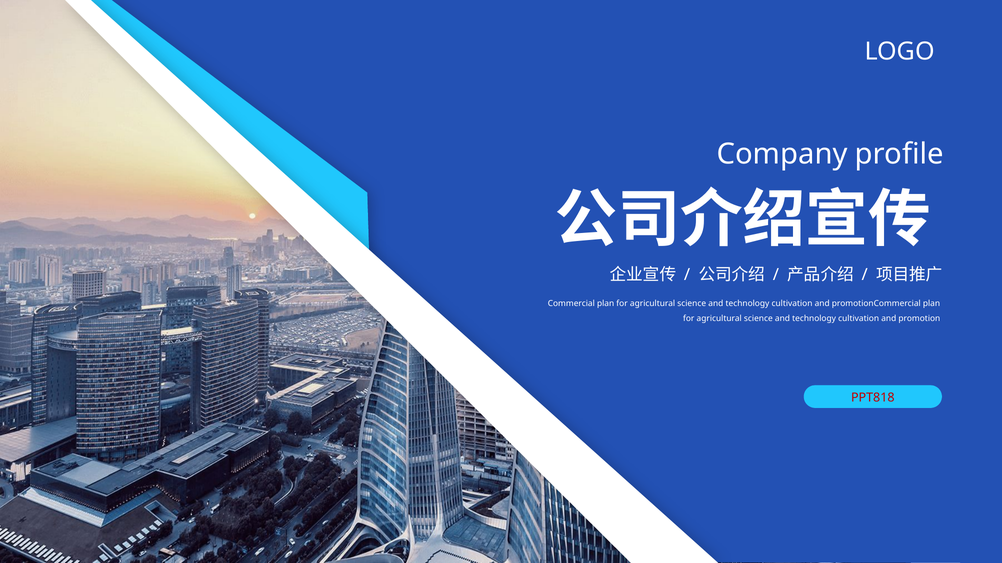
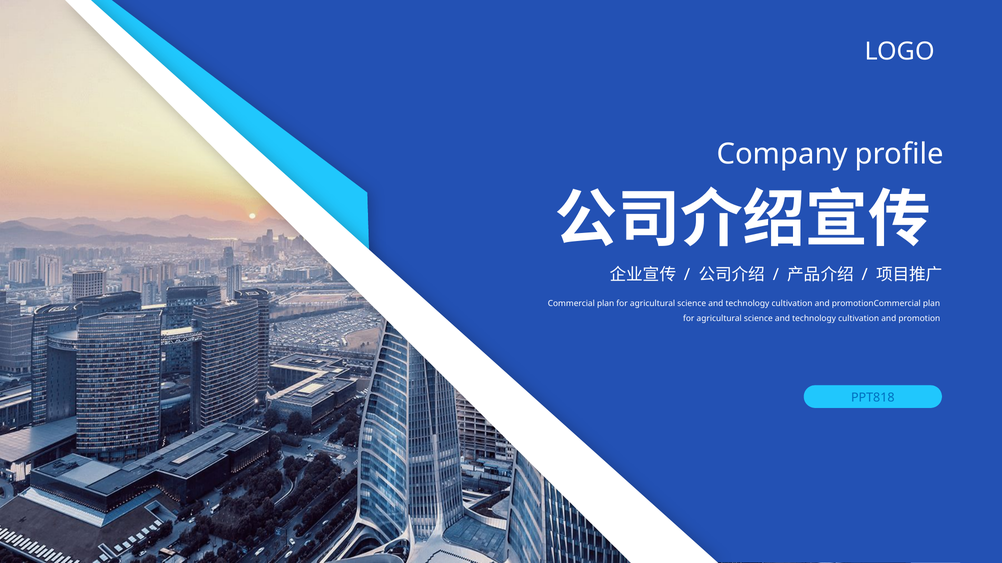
PPT818 colour: red -> blue
